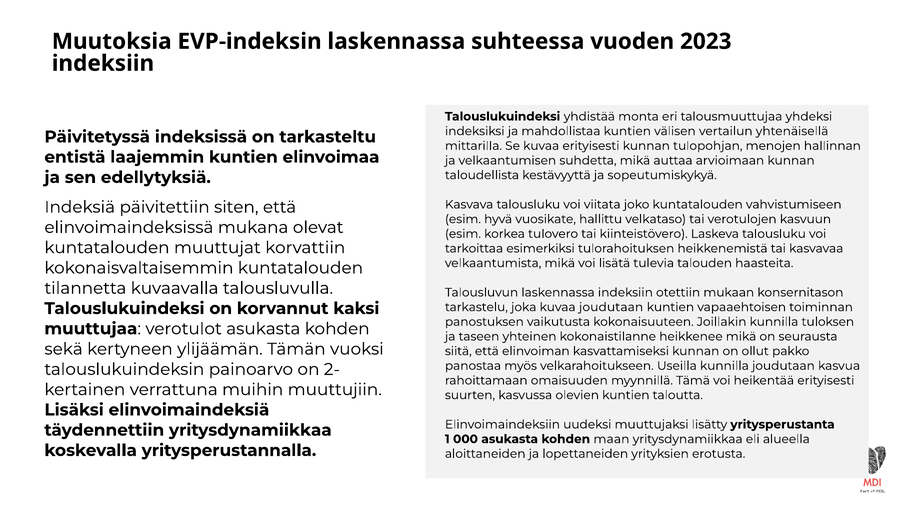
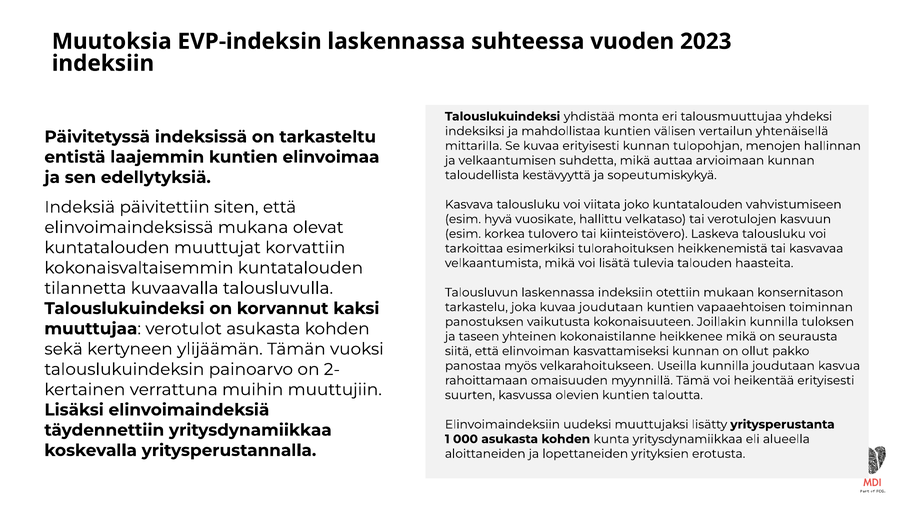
maan: maan -> kunta
